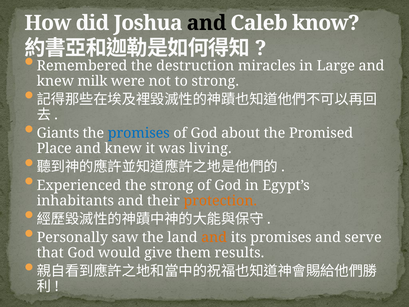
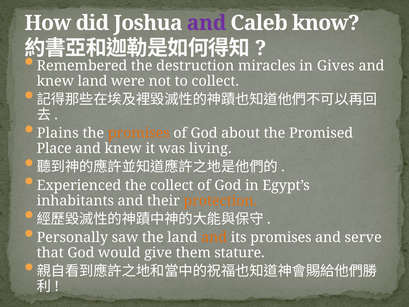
and at (207, 23) colour: black -> purple
Large: Large -> Gives
knew milk: milk -> land
to strong: strong -> collect
Giants: Giants -> Plains
promises at (139, 133) colour: blue -> orange
the strong: strong -> collect
results: results -> stature
